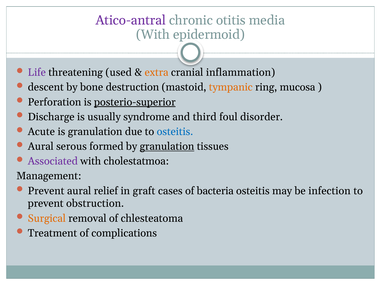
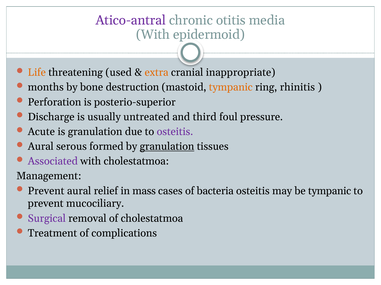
Life colour: purple -> orange
inflammation: inflammation -> inappropriate
descent: descent -> months
mucosa: mucosa -> rhinitis
posterio-superior underline: present -> none
syndrome: syndrome -> untreated
disorder: disorder -> pressure
osteitis at (175, 132) colour: blue -> purple
graft: graft -> mass
be infection: infection -> tympanic
obstruction: obstruction -> mucociliary
Surgical colour: orange -> purple
of chlesteatoma: chlesteatoma -> cholestatmoa
